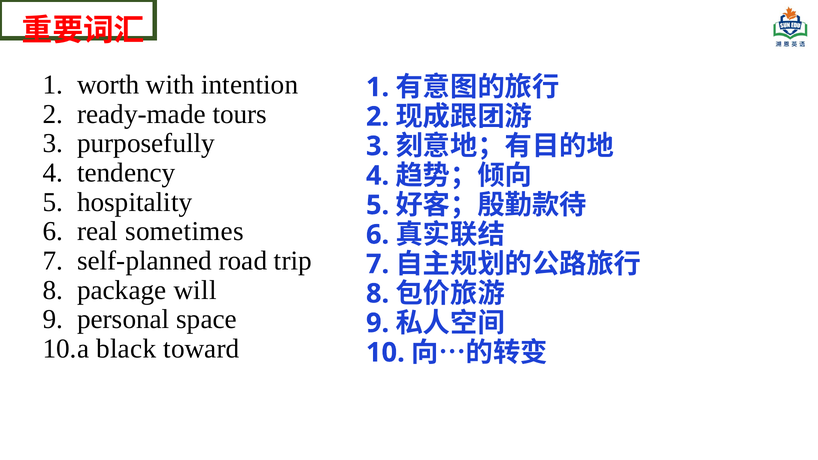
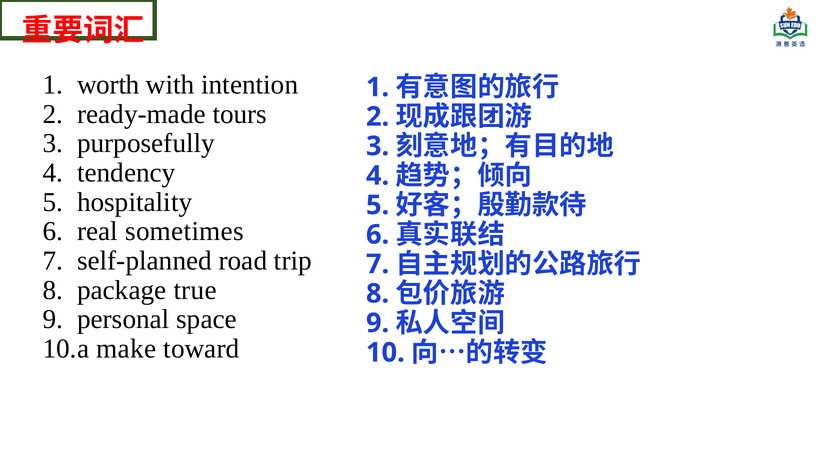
will: will -> true
black: black -> make
